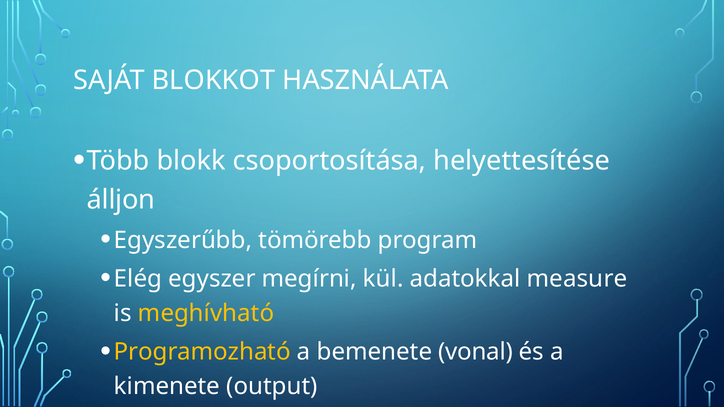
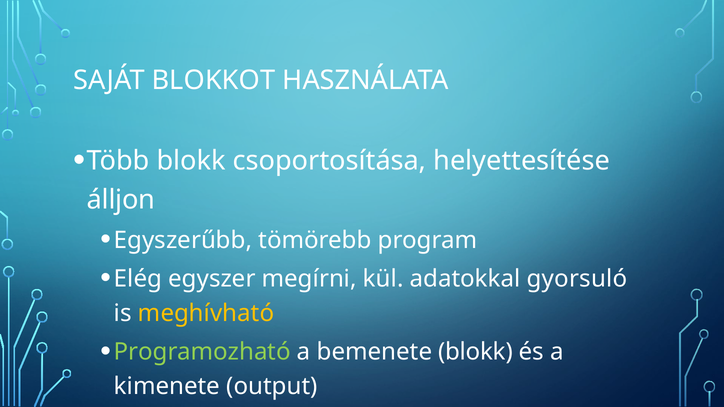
measure: measure -> gyorsuló
Programozható colour: yellow -> light green
bemenete vonal: vonal -> blokk
